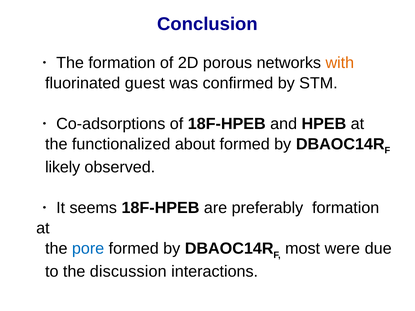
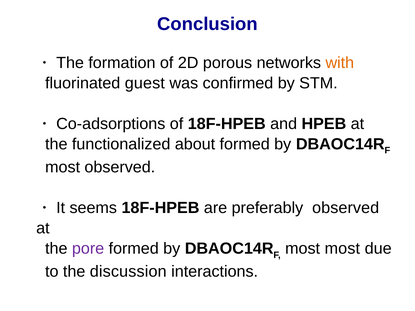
likely at (63, 167): likely -> most
preferably formation: formation -> observed
pore colour: blue -> purple
most were: were -> most
